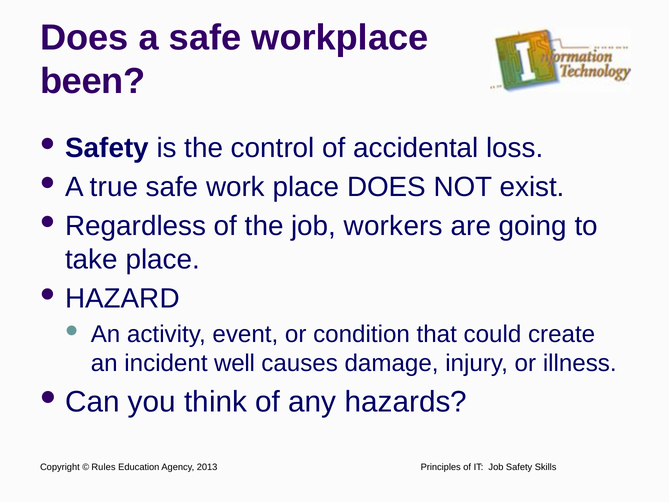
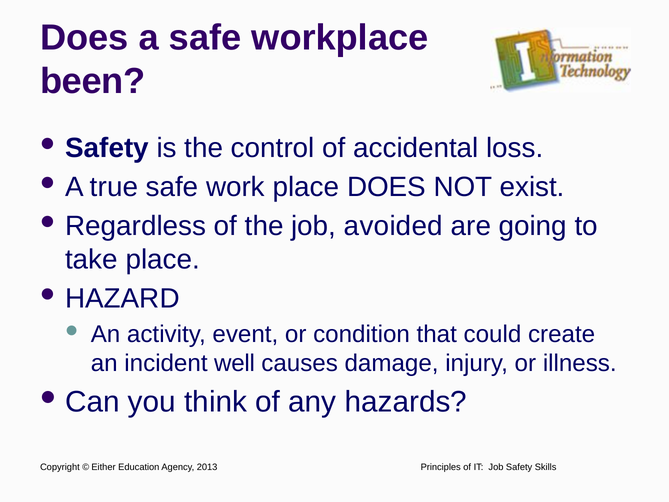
workers: workers -> avoided
Rules: Rules -> Either
